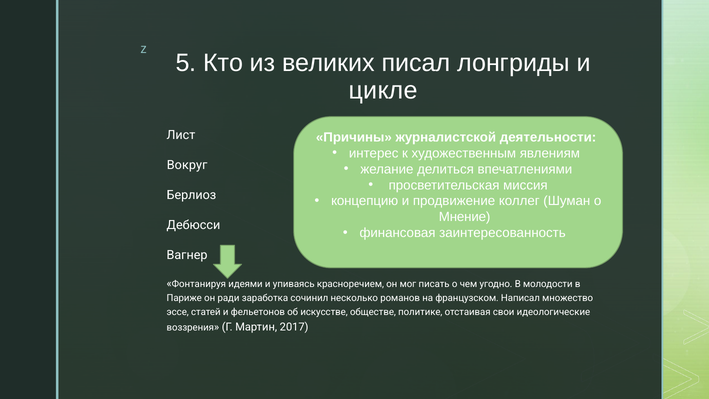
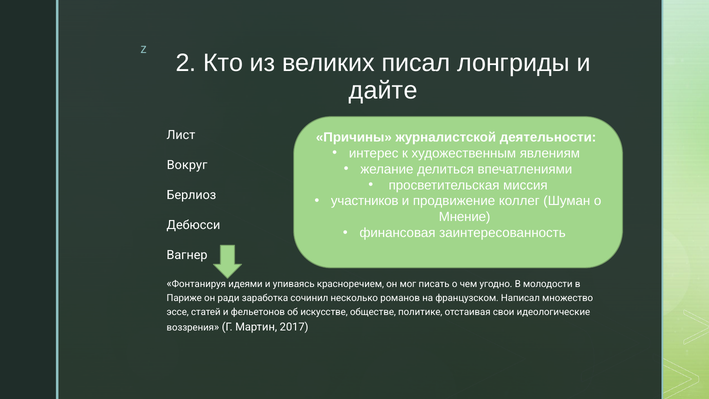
5: 5 -> 2
цикле: цикле -> дайте
концепцию: концепцию -> участников
